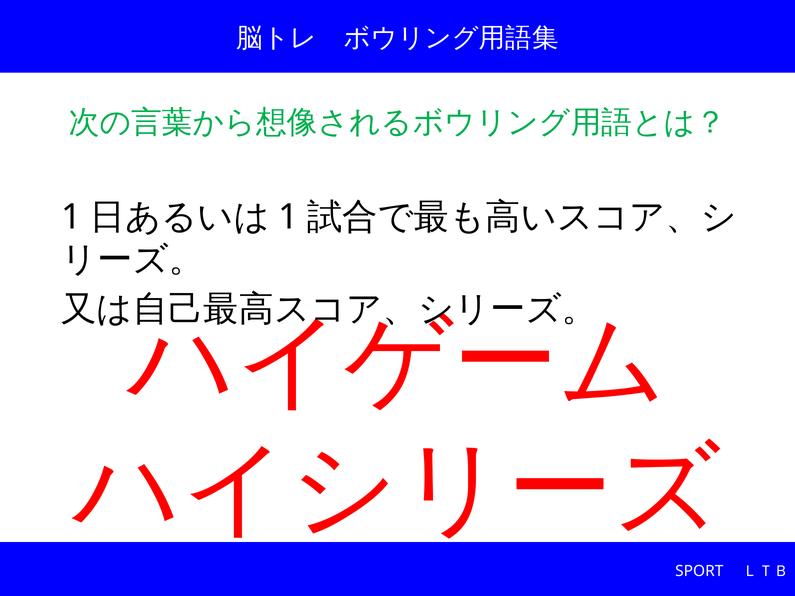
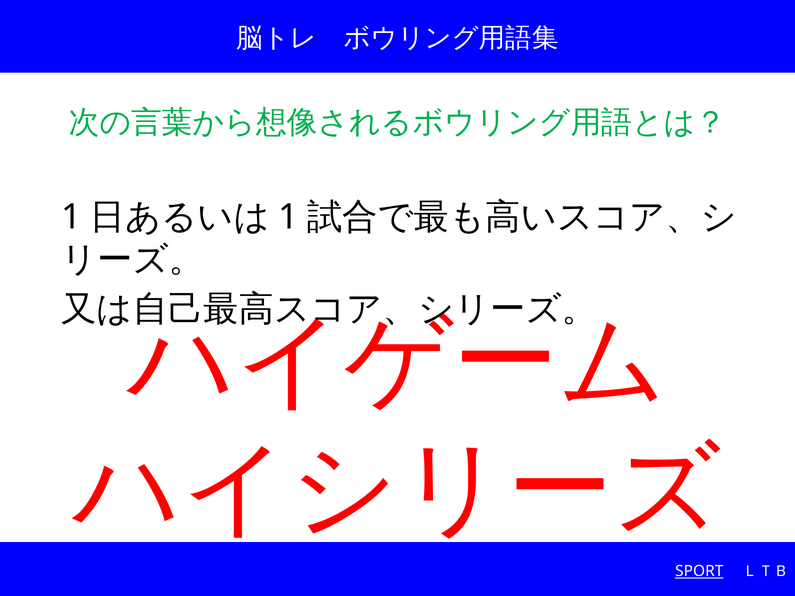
SPORT underline: none -> present
